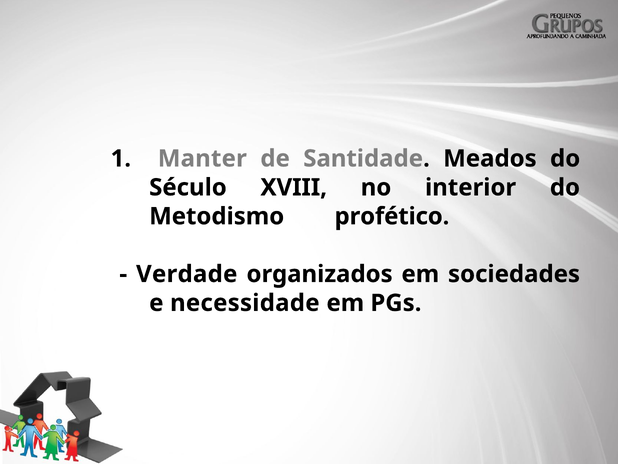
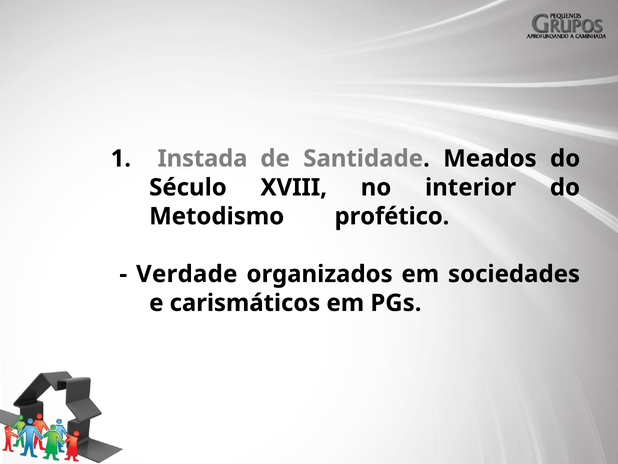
Manter: Manter -> Instada
necessidade: necessidade -> carismáticos
